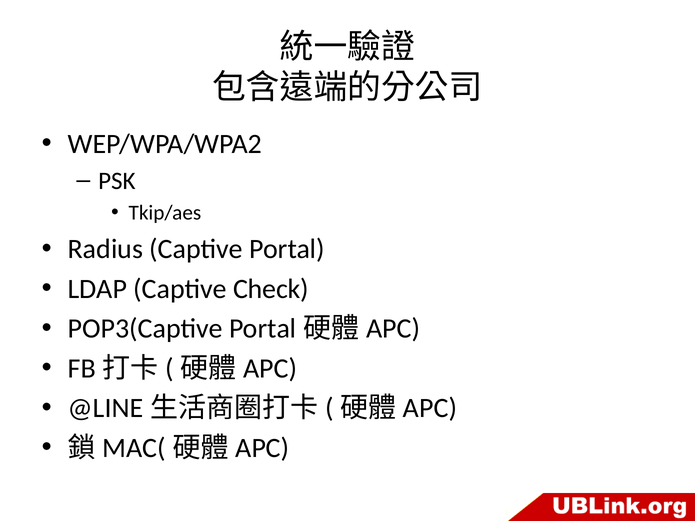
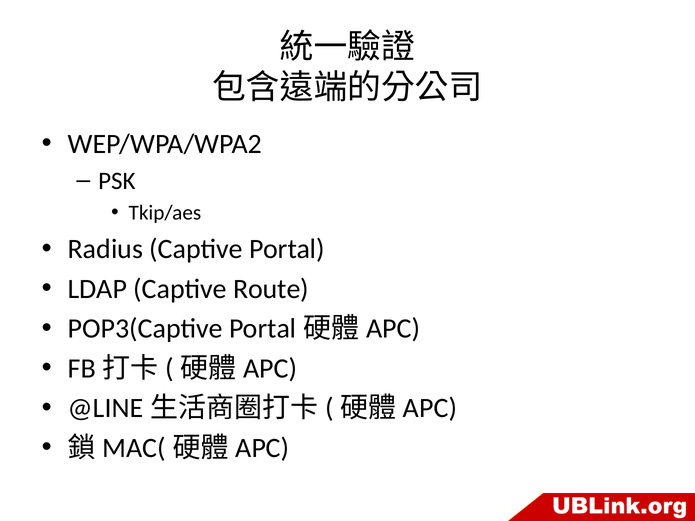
Check: Check -> Route
